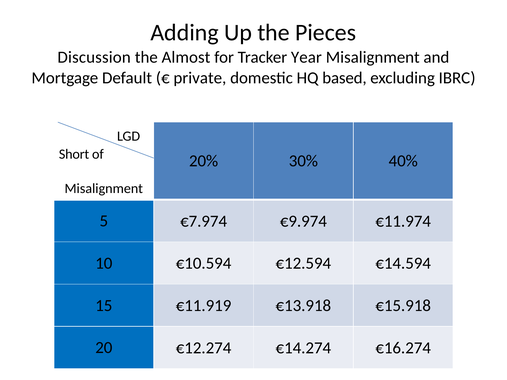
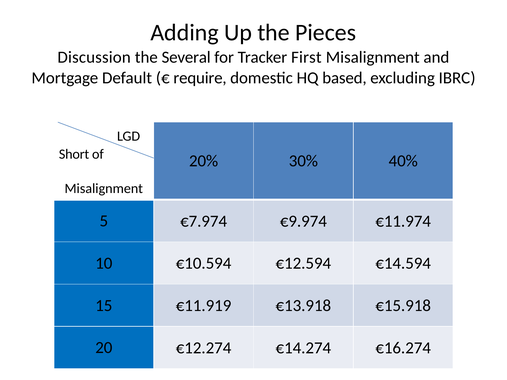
Almost: Almost -> Several
Year: Year -> First
private: private -> require
